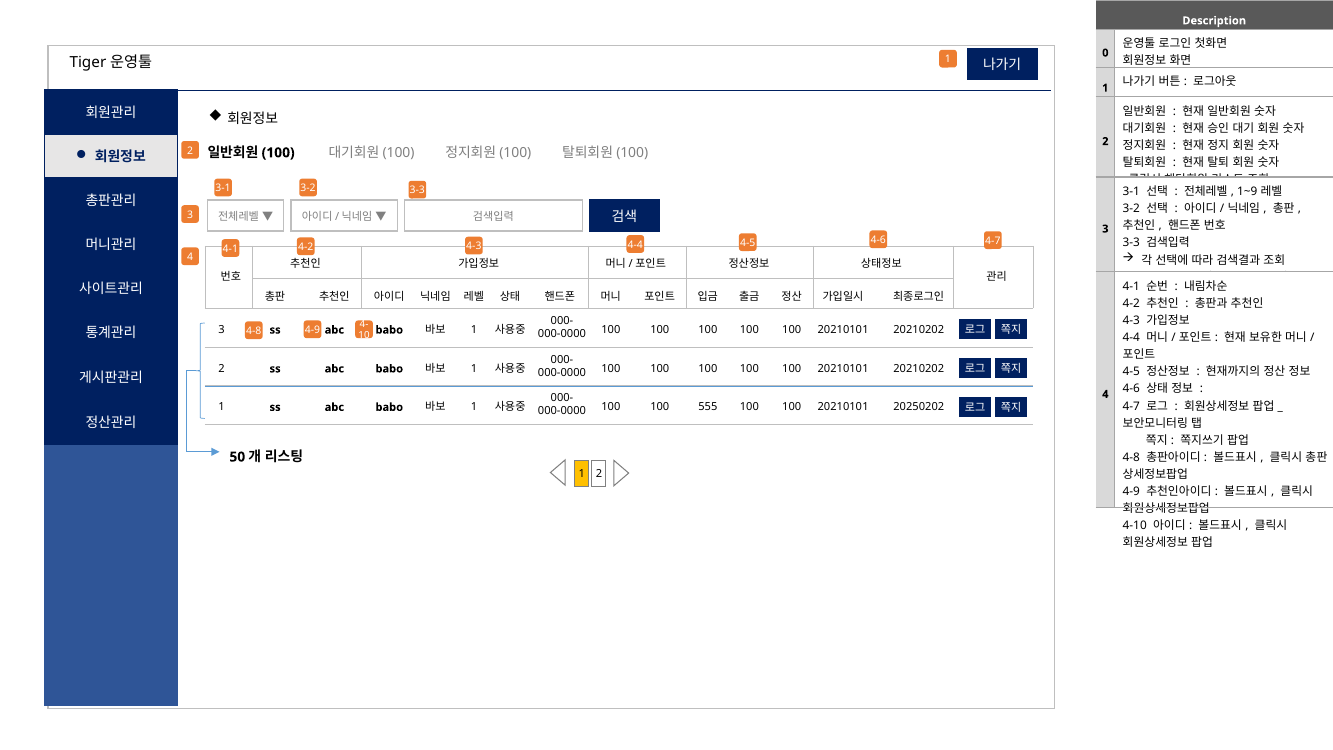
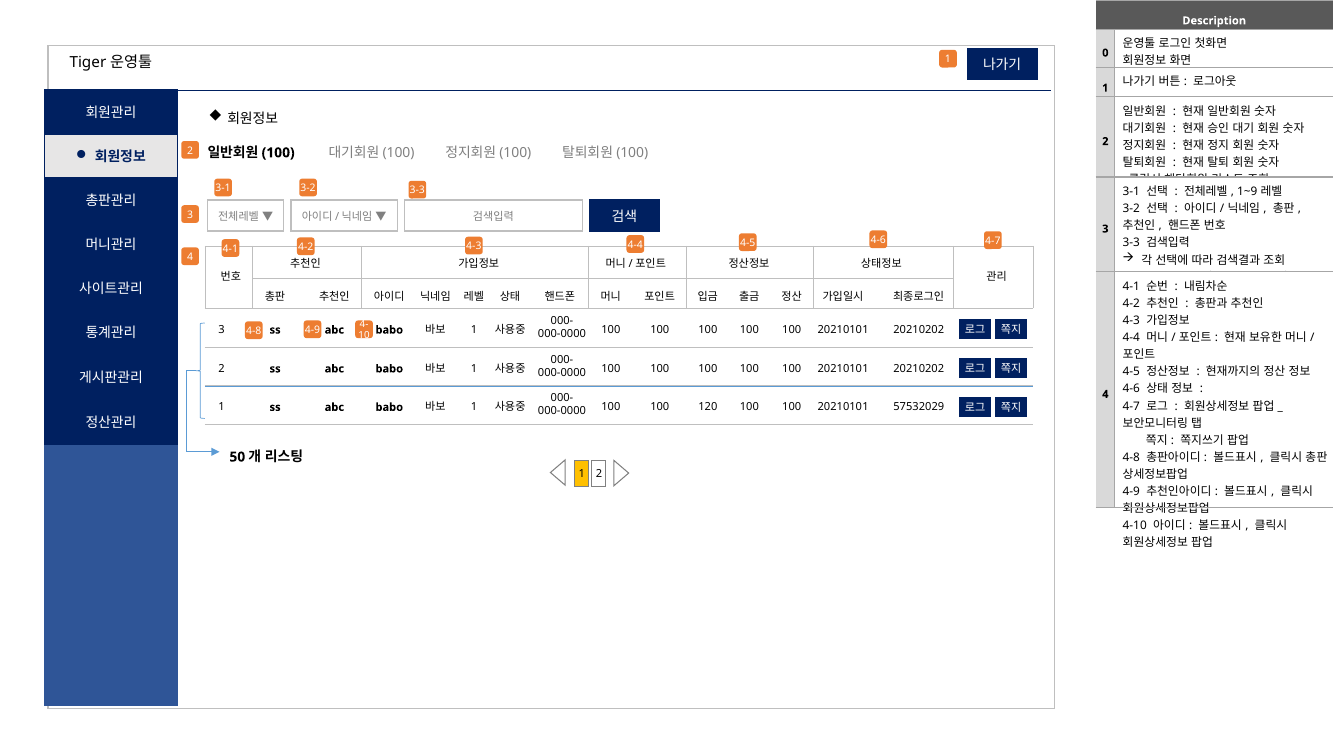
555: 555 -> 120
20250202: 20250202 -> 57532029
